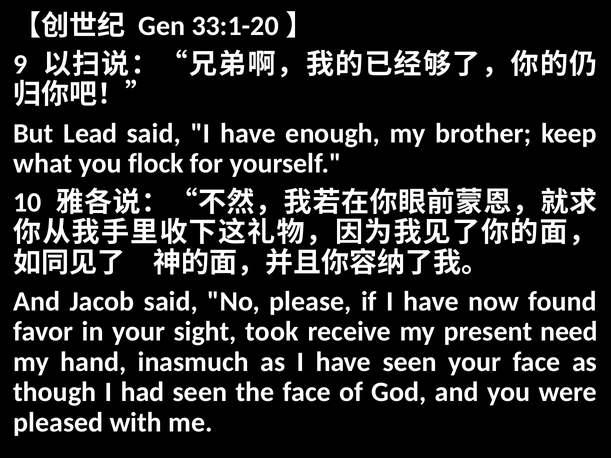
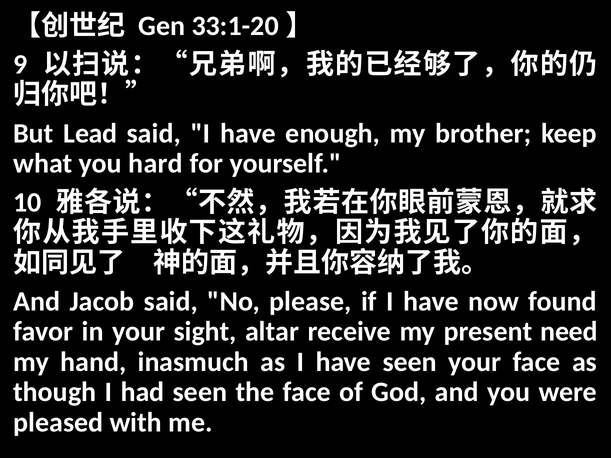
flock: flock -> hard
took: took -> altar
